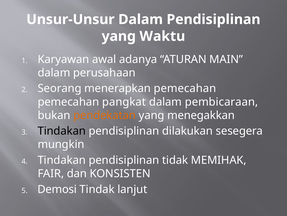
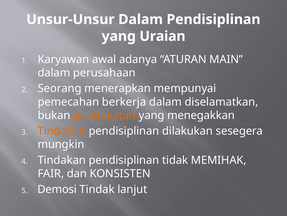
Waktu: Waktu -> Uraian
menerapkan pemecahan: pemecahan -> mempunyai
pangkat: pangkat -> berkerja
pembicaraan: pembicaraan -> diselamatkan
Tindakan at (62, 131) colour: black -> orange
